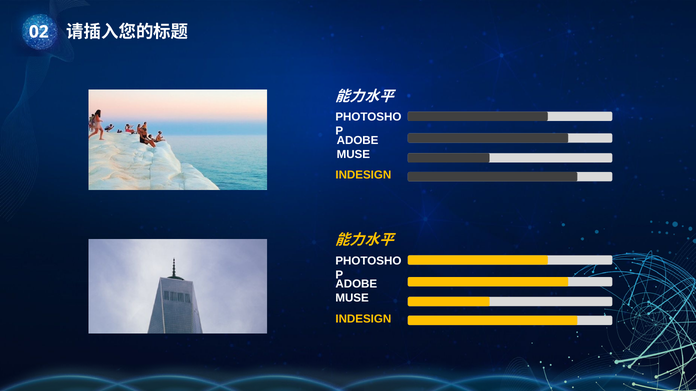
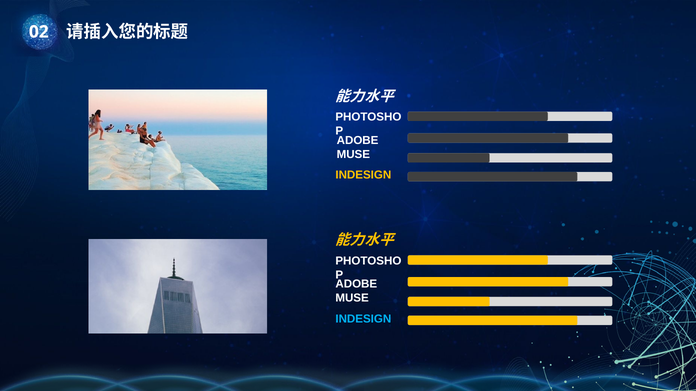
INDESIGN at (363, 319) colour: yellow -> light blue
